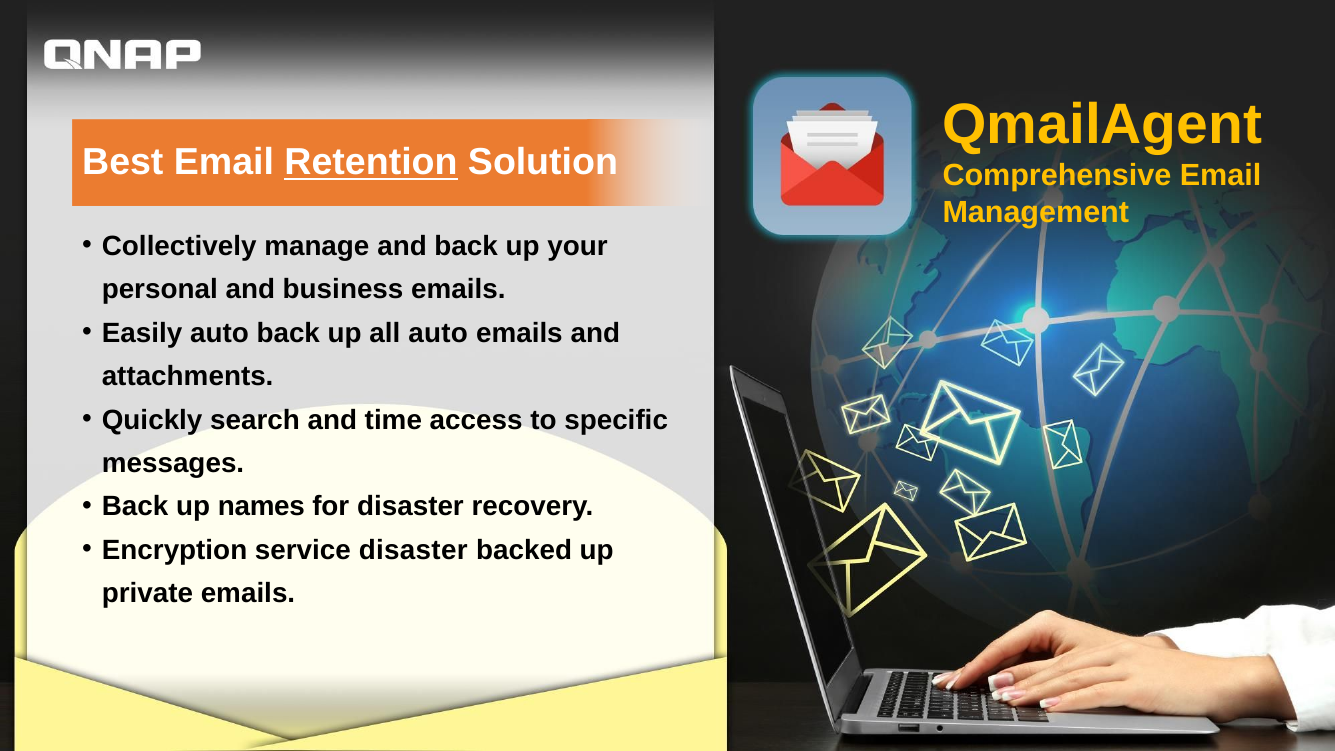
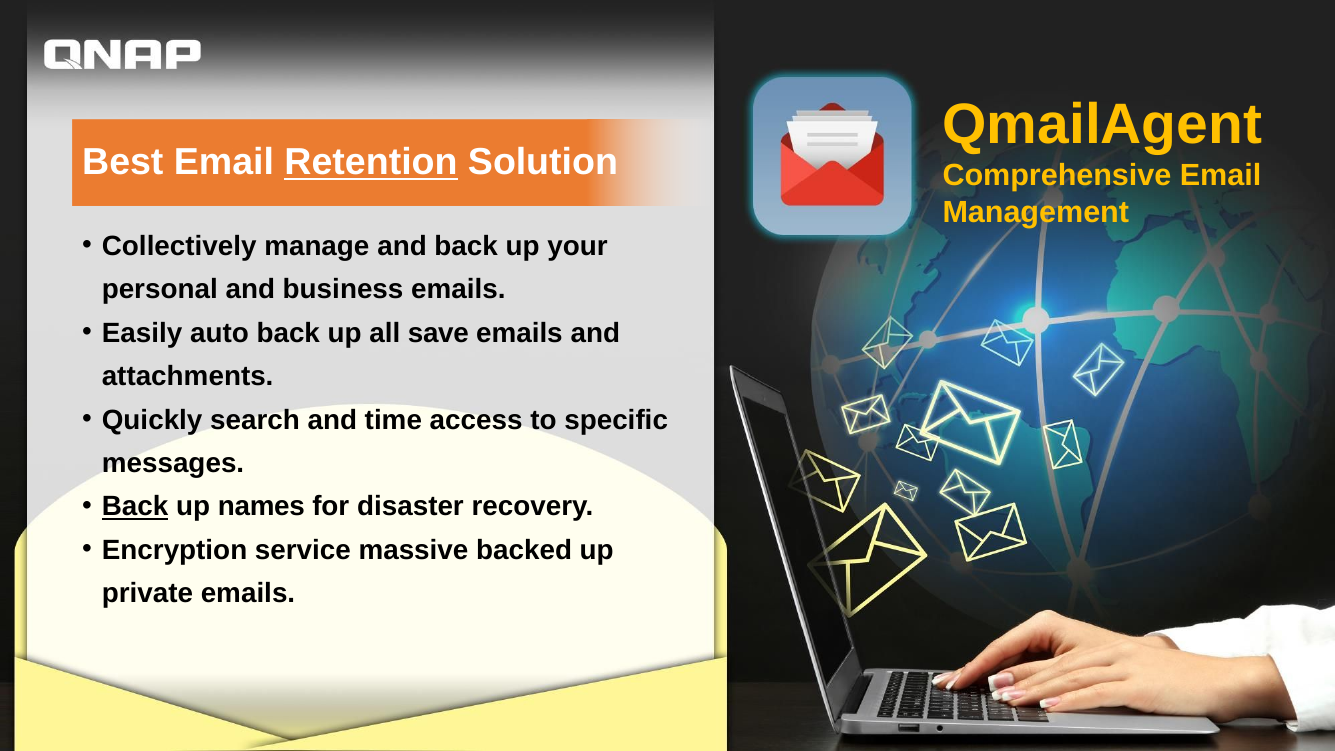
all auto: auto -> save
Back at (135, 507) underline: none -> present
service disaster: disaster -> massive
